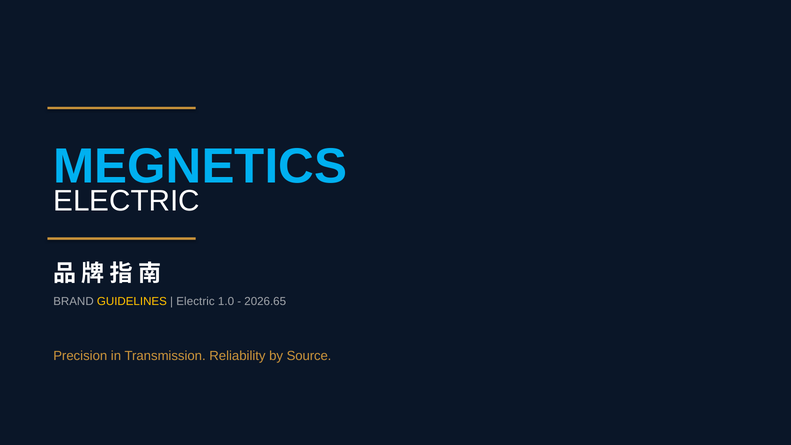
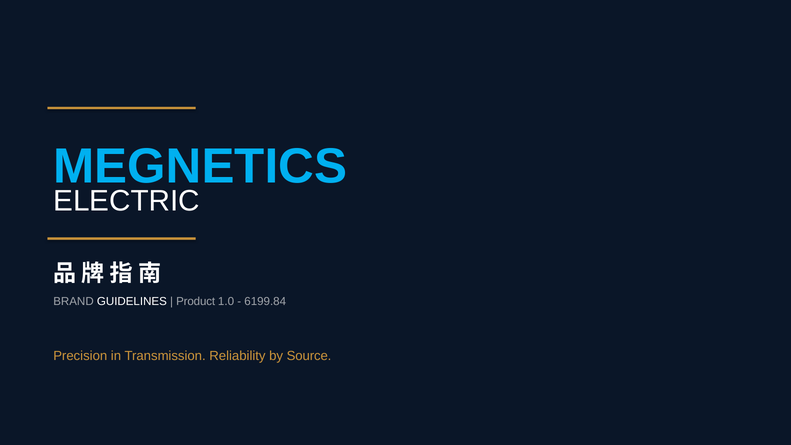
GUIDELINES colour: yellow -> white
Electric at (196, 301): Electric -> Product
2026.65: 2026.65 -> 6199.84
